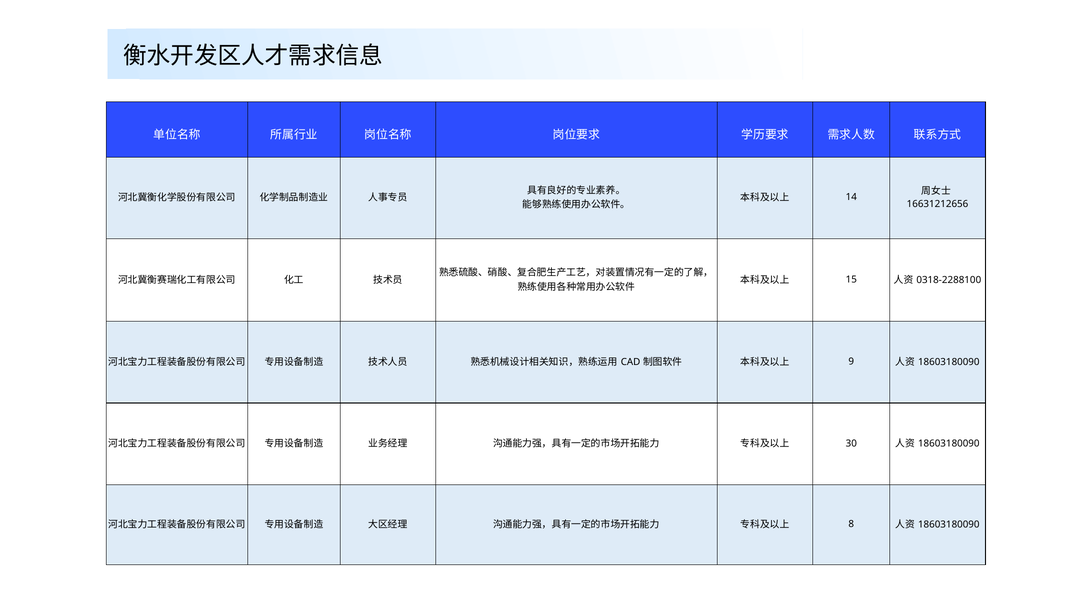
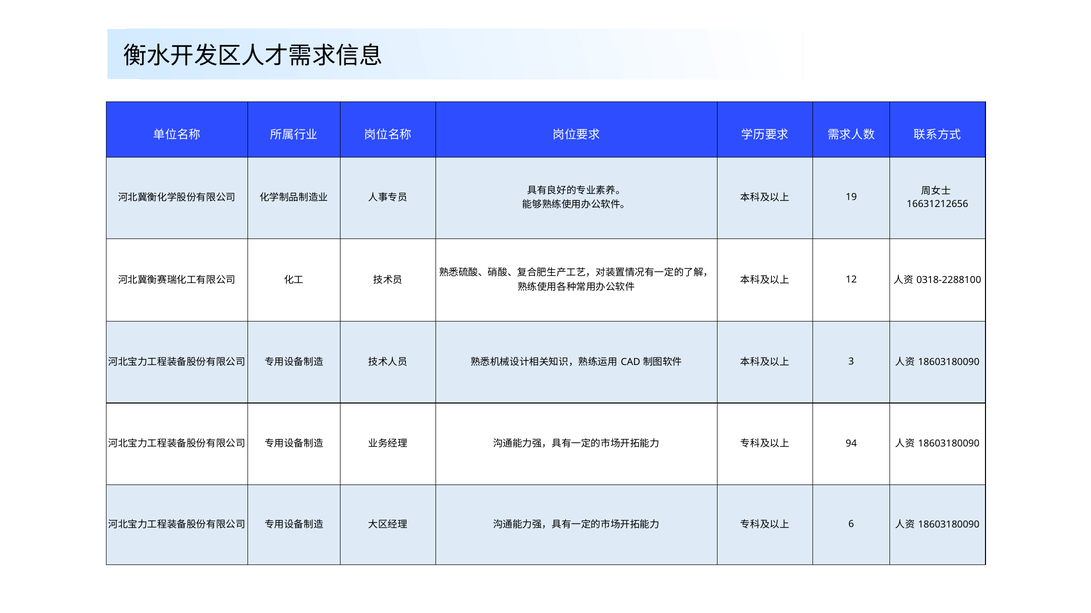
14: 14 -> 19
15: 15 -> 12
9: 9 -> 3
30: 30 -> 94
8: 8 -> 6
